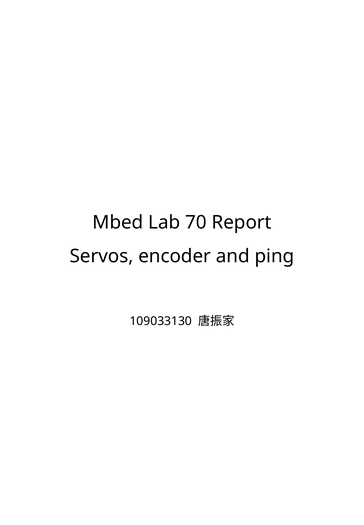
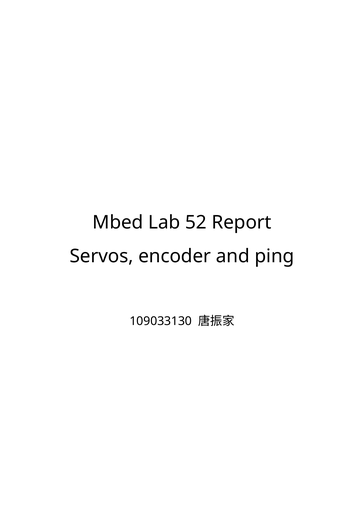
70: 70 -> 52
